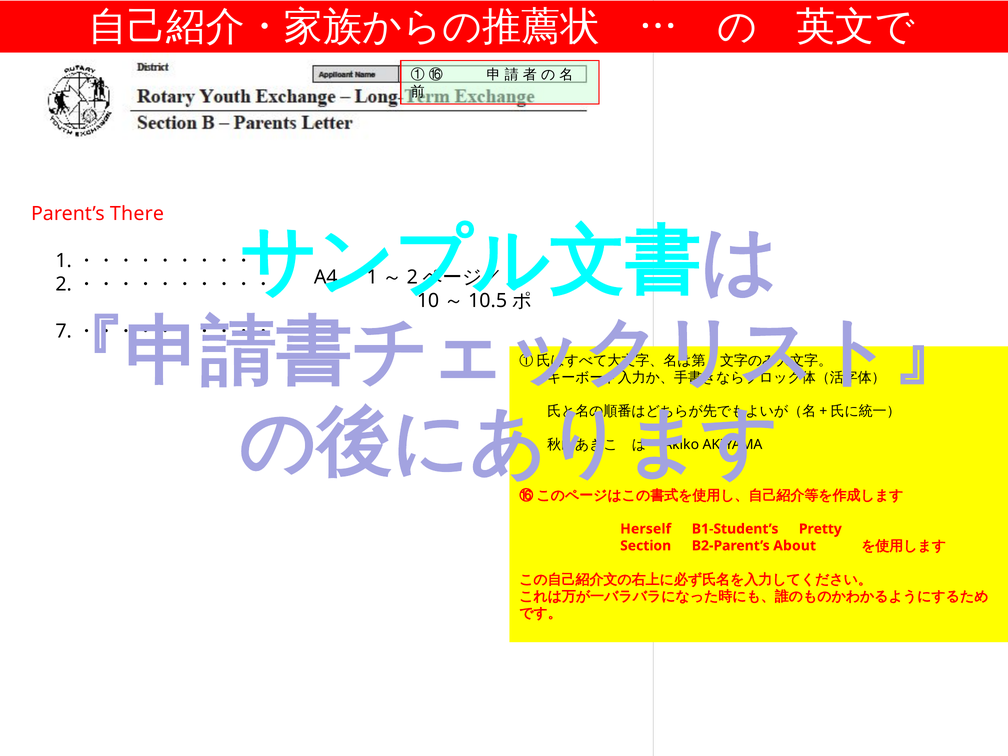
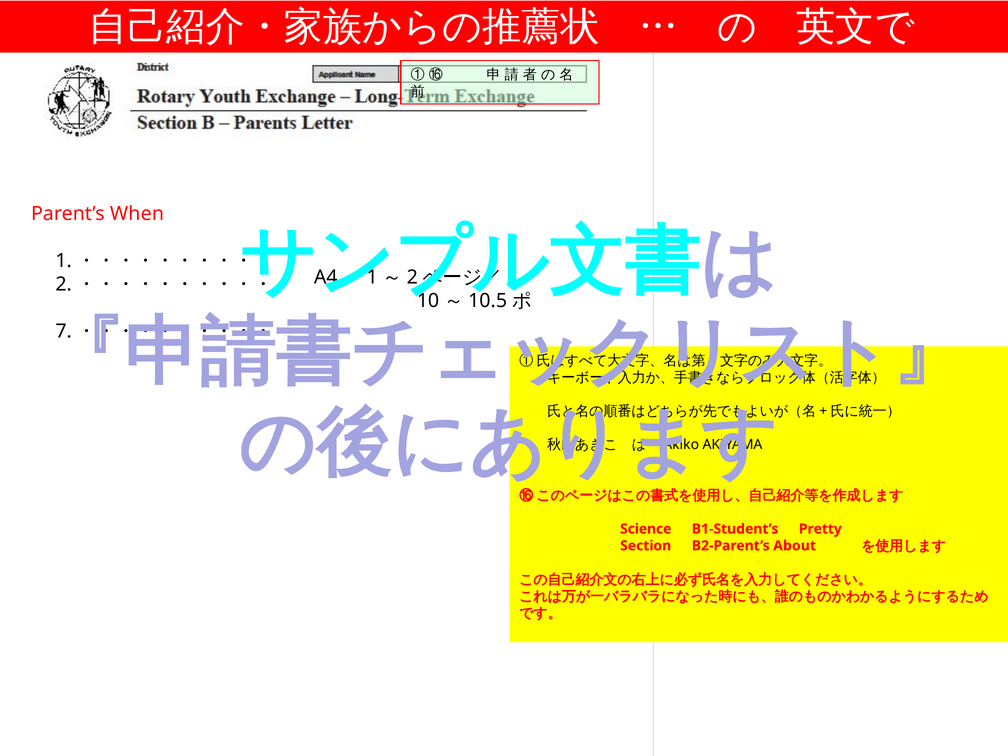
There: There -> When
Herself: Herself -> Science
